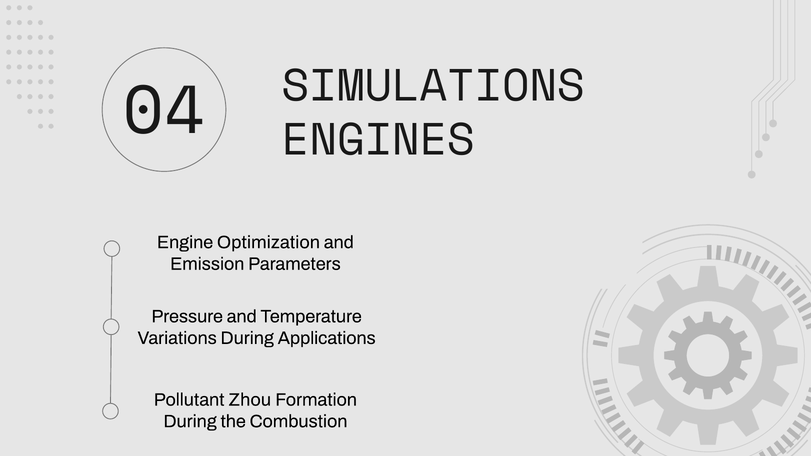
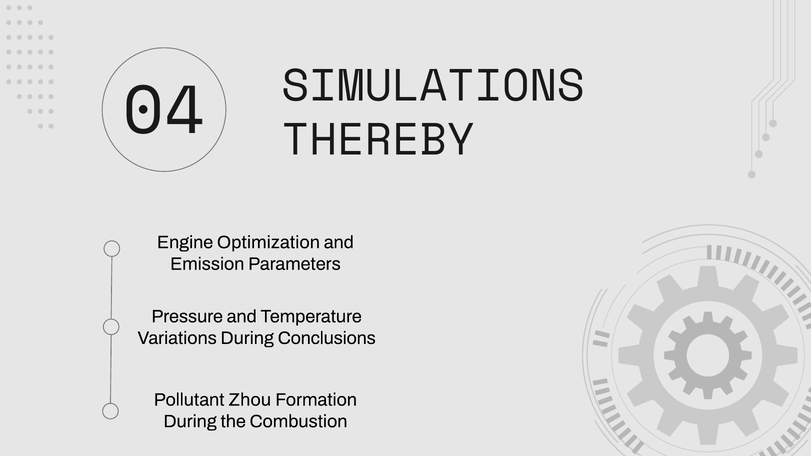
ENGINES: ENGINES -> THEREBY
Applications: Applications -> Conclusions
